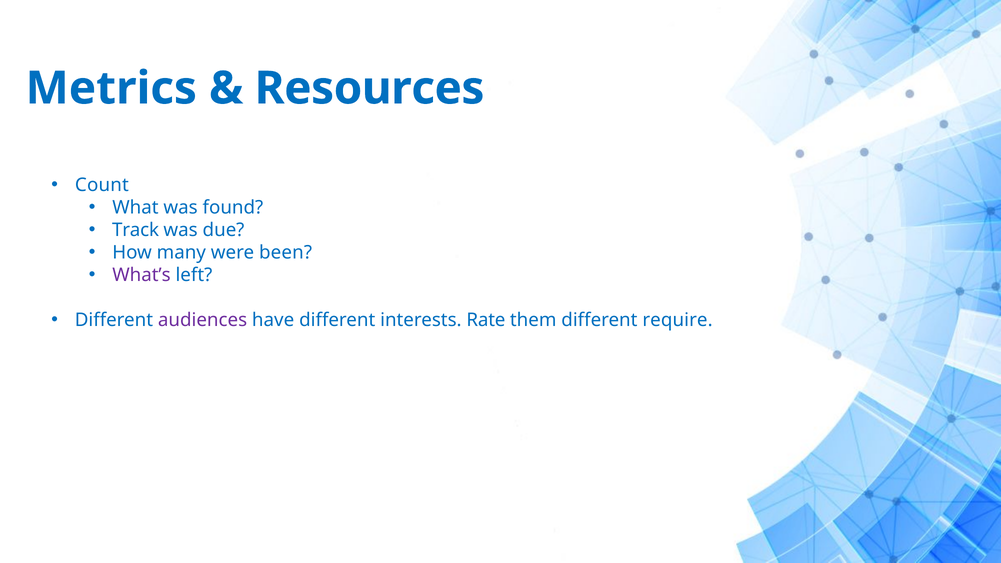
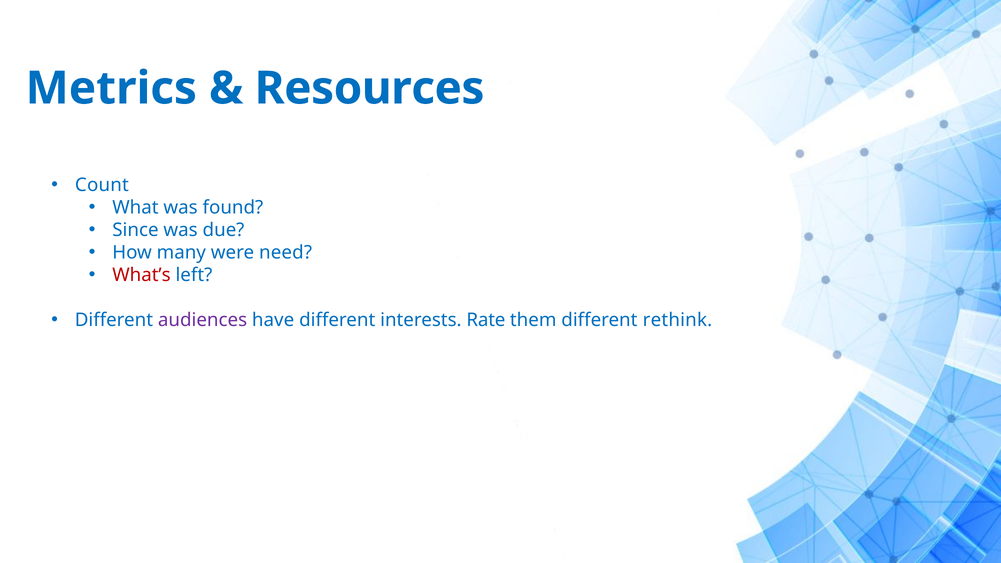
Track: Track -> Since
been: been -> need
What’s colour: purple -> red
require: require -> rethink
